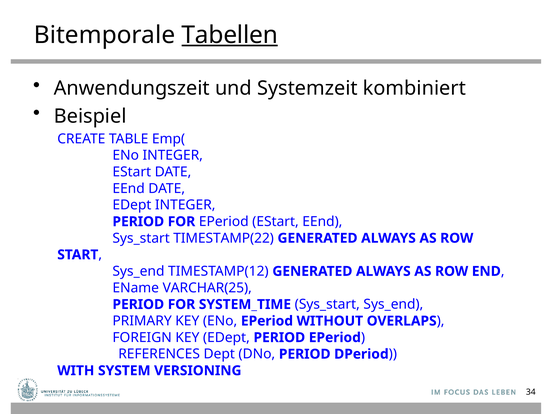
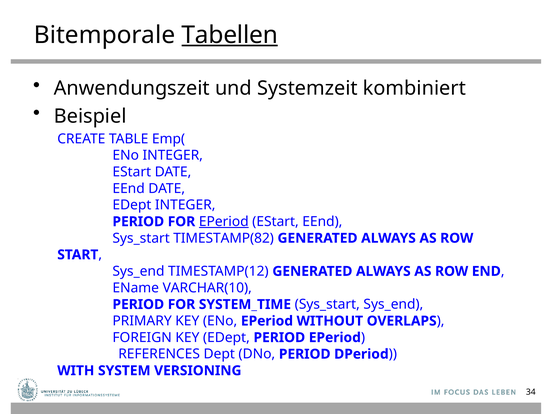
EPeriod at (224, 222) underline: none -> present
TIMESTAMP(22: TIMESTAMP(22 -> TIMESTAMP(82
VARCHAR(25: VARCHAR(25 -> VARCHAR(10
